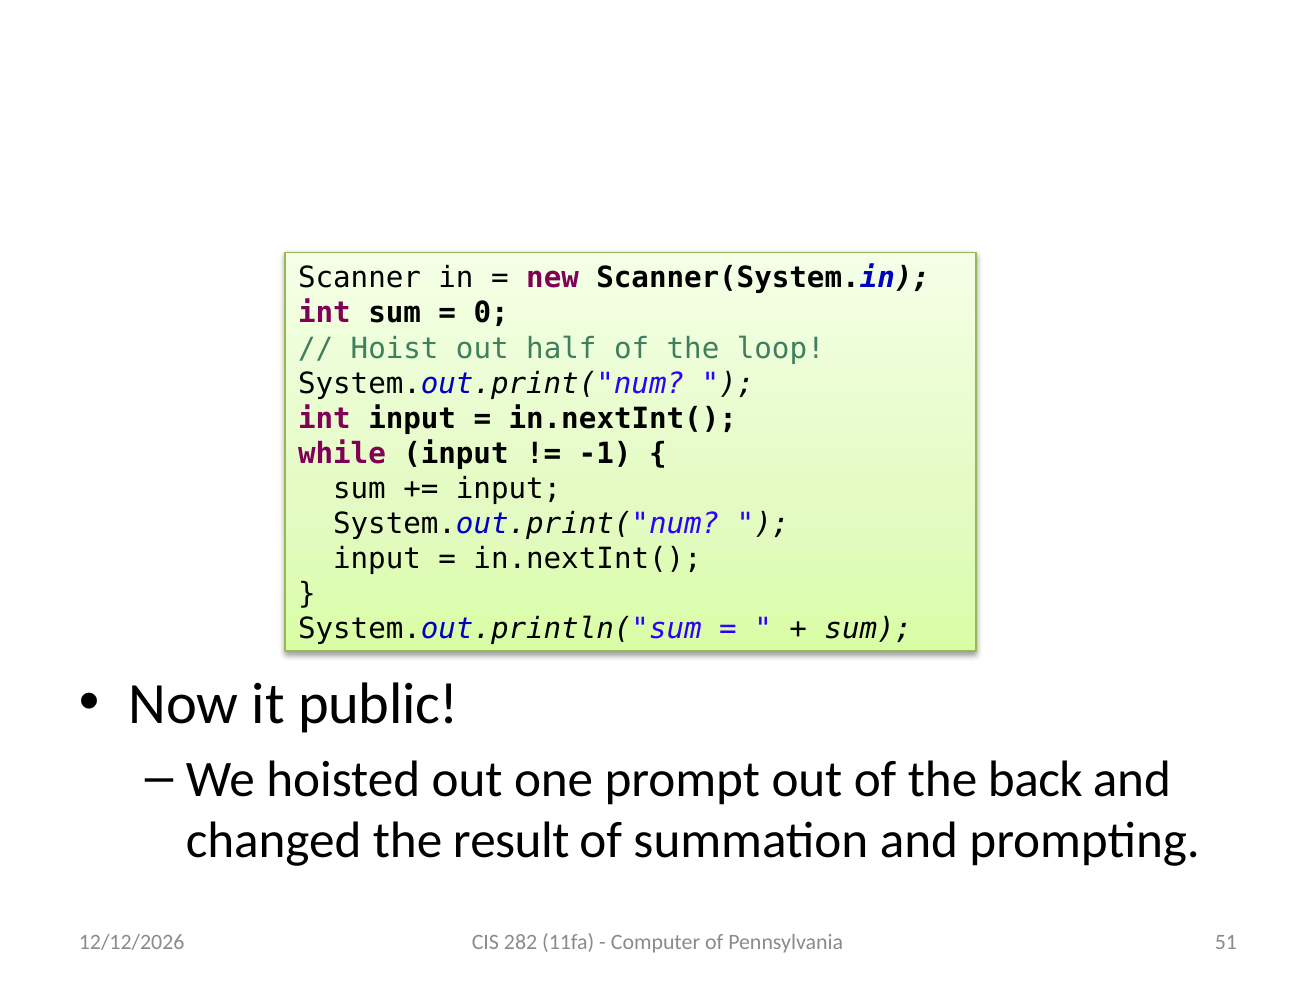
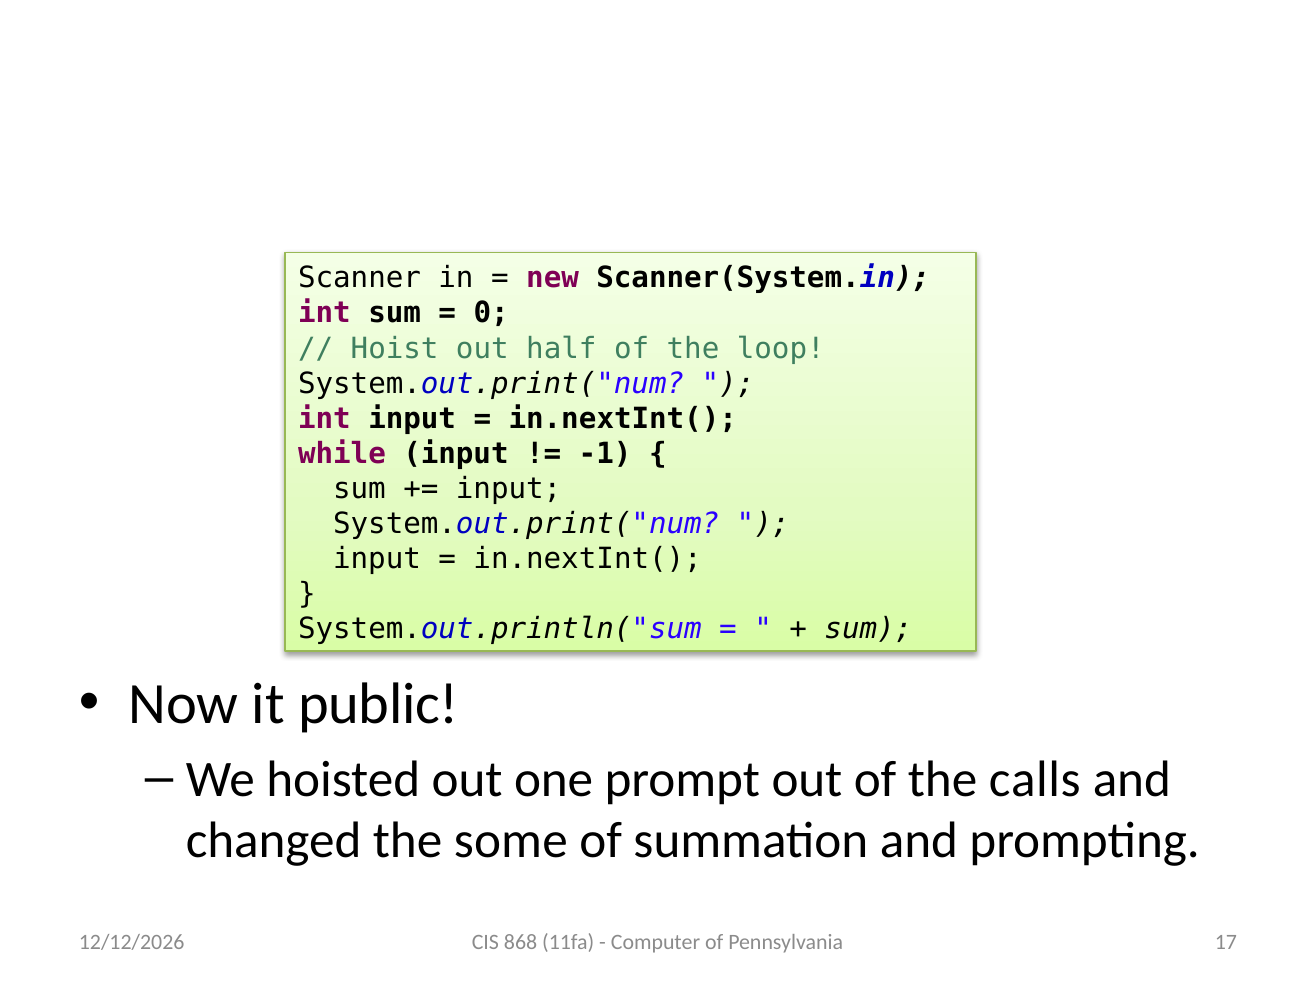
back: back -> calls
the result: result -> some
282: 282 -> 868
51: 51 -> 17
